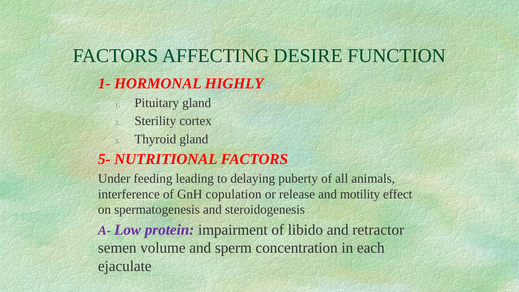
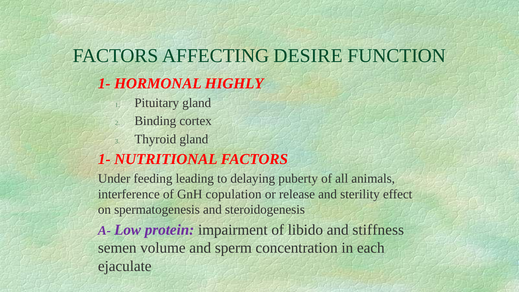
Sterility: Sterility -> Binding
5- at (104, 159): 5- -> 1-
motility: motility -> sterility
retractor: retractor -> stiffness
